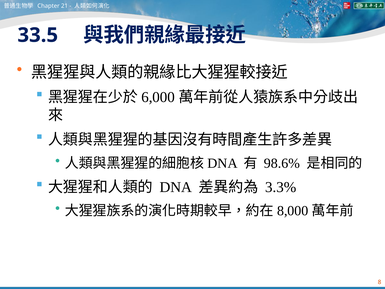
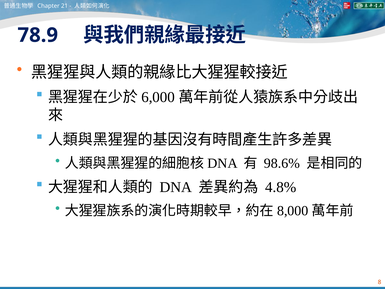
33.5: 33.5 -> 78.9
3.3%: 3.3% -> 4.8%
